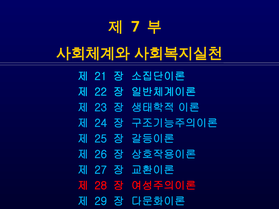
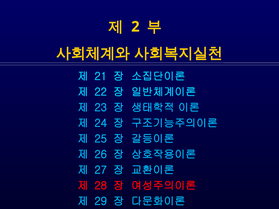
7: 7 -> 2
